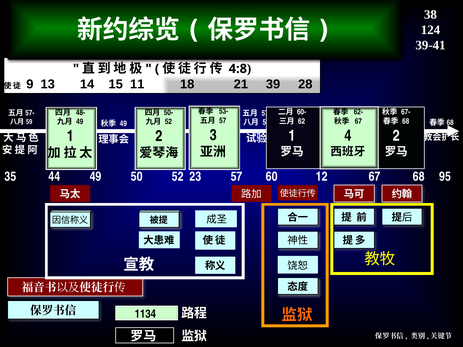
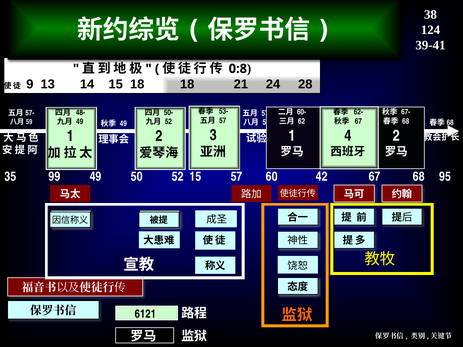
4:8: 4:8 -> 0:8
15 11: 11 -> 18
39: 39 -> 24
44: 44 -> 99
52 23: 23 -> 15
12: 12 -> 42
1134: 1134 -> 6121
